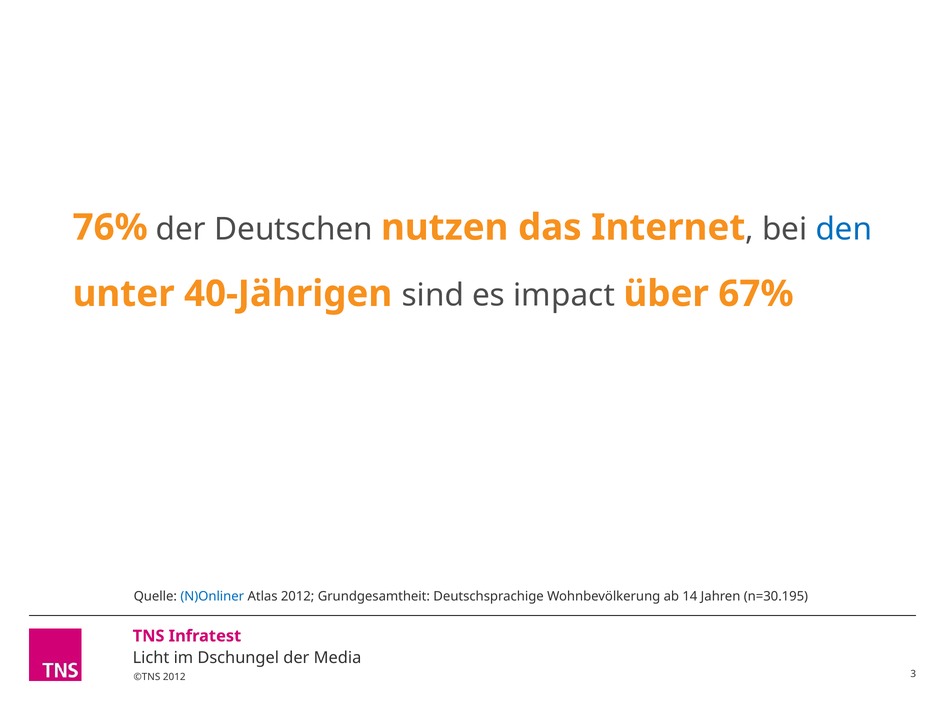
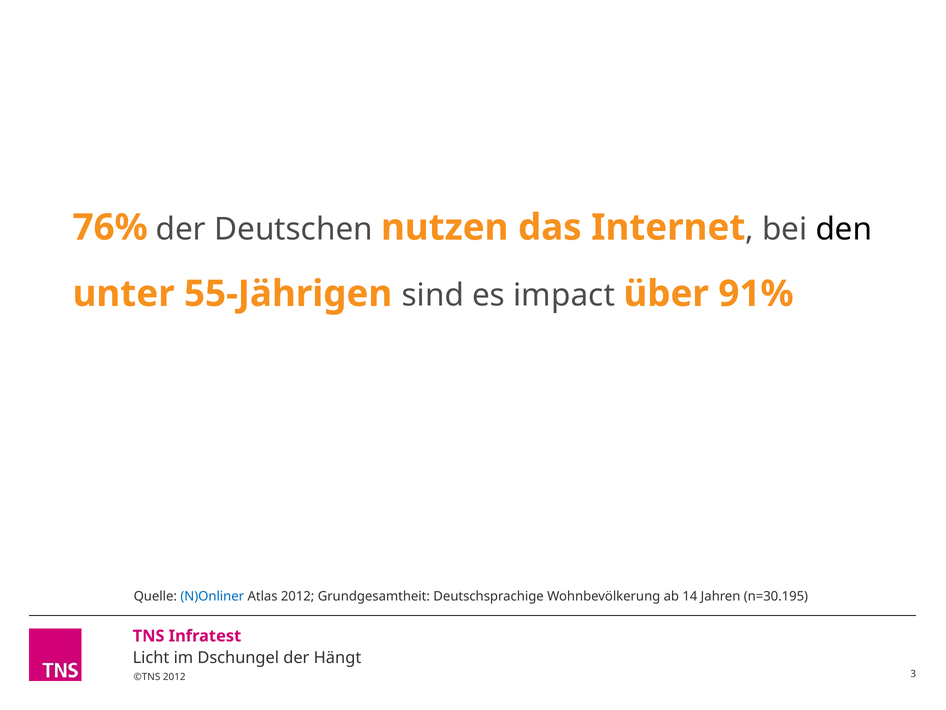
den colour: blue -> black
40-Jährigen: 40-Jährigen -> 55-Jährigen
67%: 67% -> 91%
Media: Media -> Hängt
